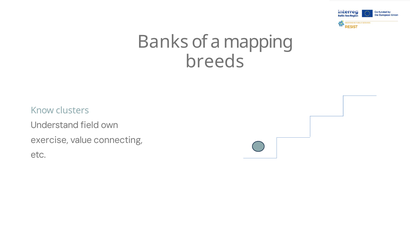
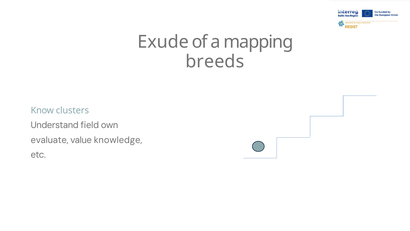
Banks: Banks -> Exude
exercise: exercise -> evaluate
connecting: connecting -> knowledge
